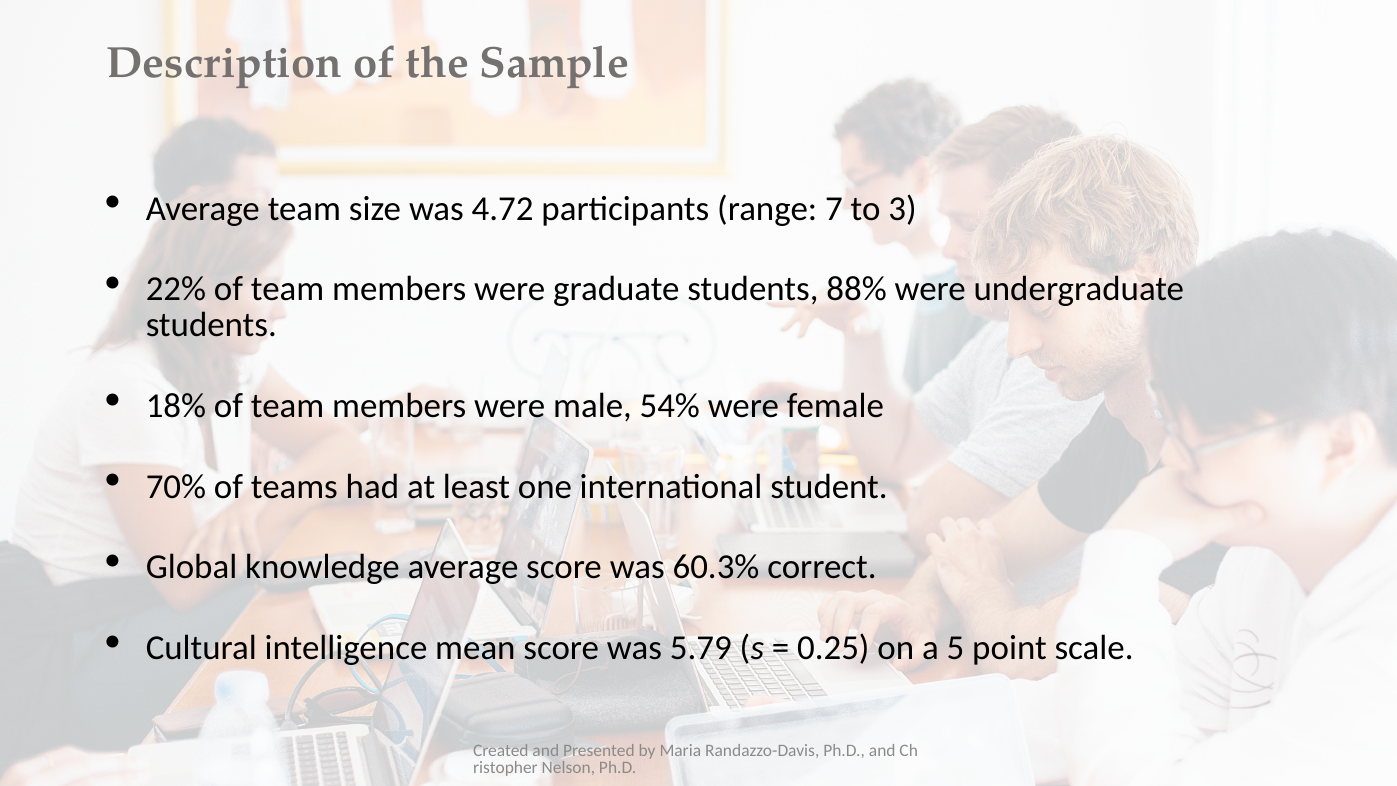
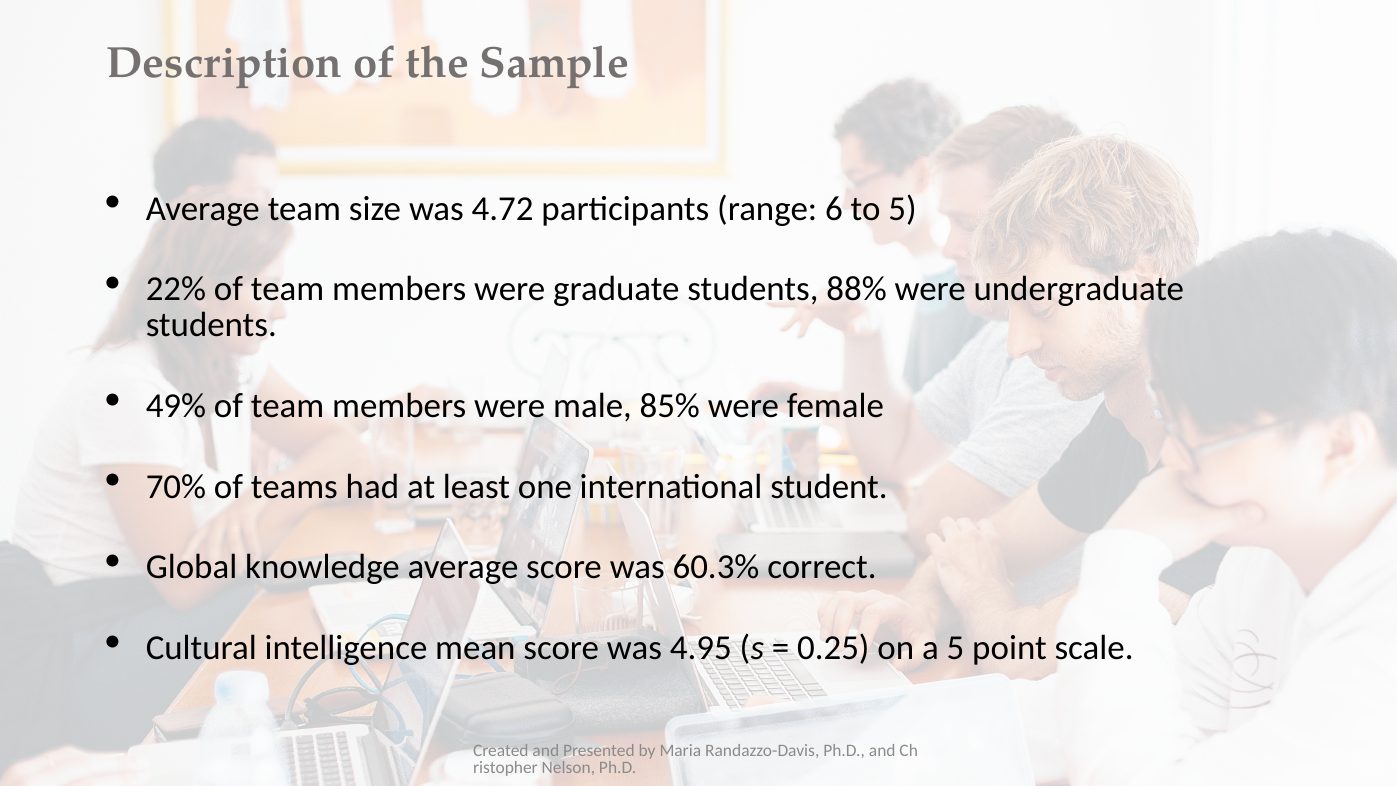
7: 7 -> 6
to 3: 3 -> 5
18%: 18% -> 49%
54%: 54% -> 85%
5.79: 5.79 -> 4.95
